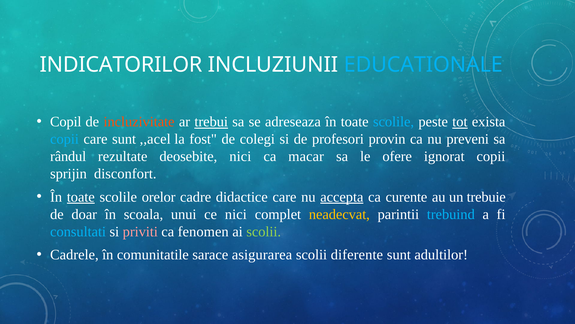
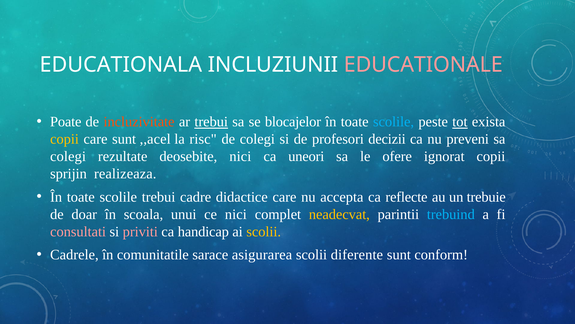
INDICATORILOR: INDICATORILOR -> EDUCATIONALA
EDUCATIONALE colour: light blue -> pink
Copil: Copil -> Poate
adreseaza: adreseaza -> blocajelor
copii at (64, 139) colour: light blue -> yellow
fost: fost -> risc
provin: provin -> decizii
rândul at (68, 156): rândul -> colegi
macar: macar -> uneori
disconfort: disconfort -> realizeaza
toate at (81, 197) underline: present -> none
scolile orelor: orelor -> trebui
accepta underline: present -> none
curente: curente -> reflecte
consultati colour: light blue -> pink
fenomen: fenomen -> handicap
scolii at (264, 231) colour: light green -> yellow
adultilor: adultilor -> conform
